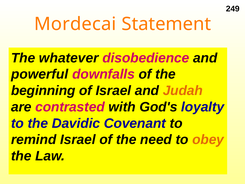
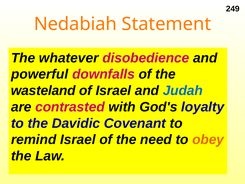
Mordecai: Mordecai -> Nedabiah
beginning: beginning -> wasteland
Judah colour: orange -> blue
